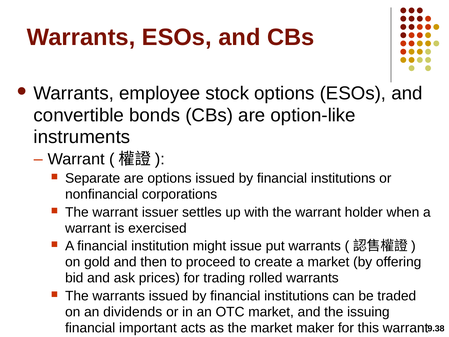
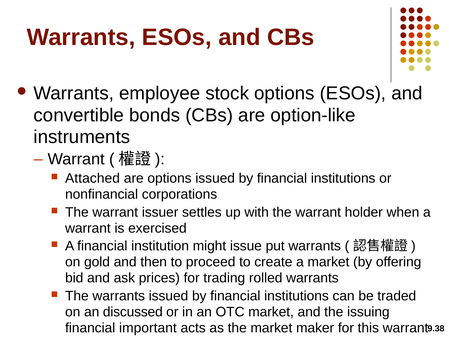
Separate: Separate -> Attached
dividends: dividends -> discussed
